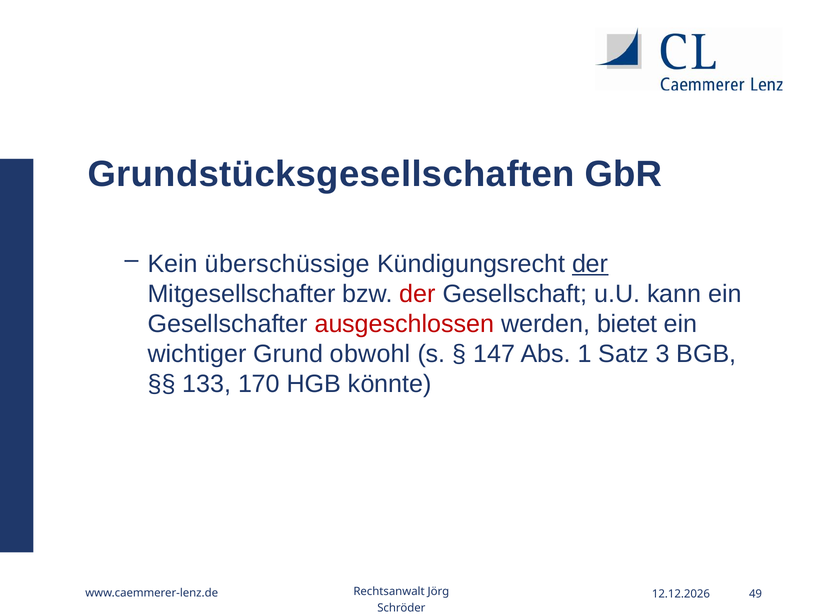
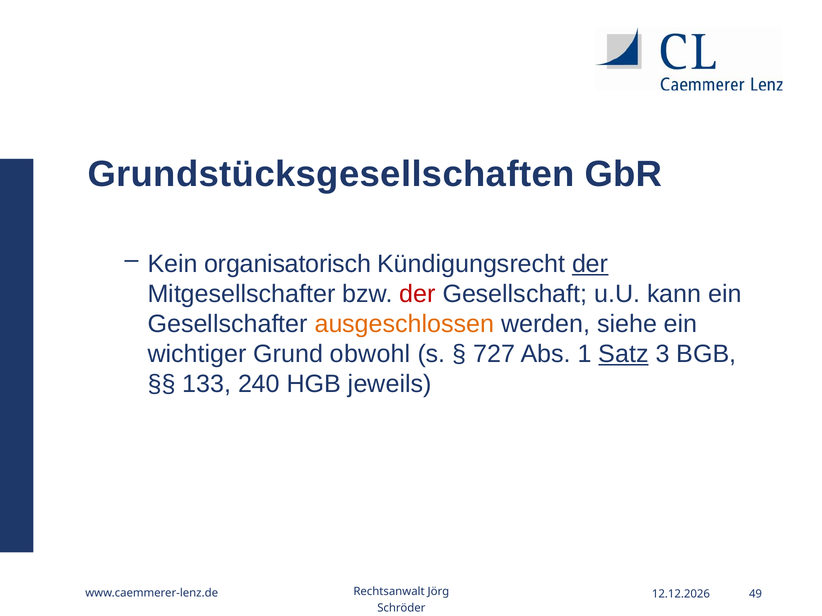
überschüssige: überschüssige -> organisatorisch
ausgeschlossen colour: red -> orange
bietet: bietet -> siehe
147: 147 -> 727
Satz underline: none -> present
170: 170 -> 240
könnte: könnte -> jeweils
